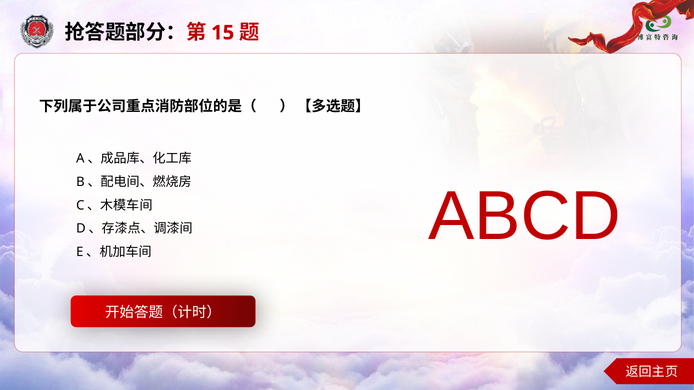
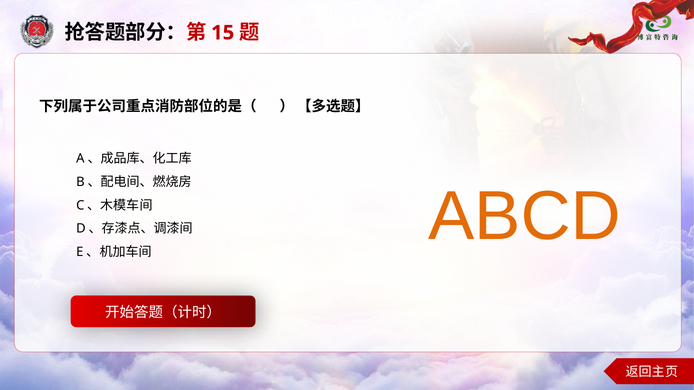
ABCD colour: red -> orange
